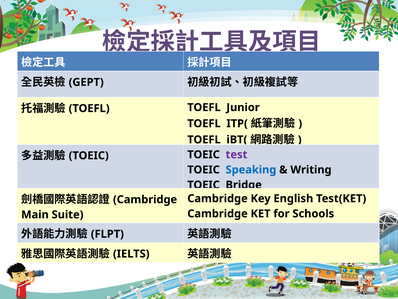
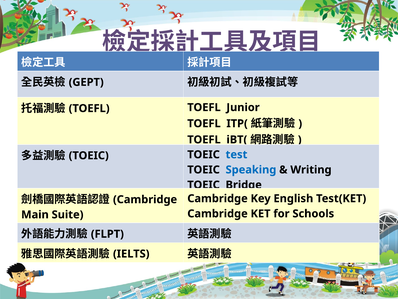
test colour: purple -> blue
